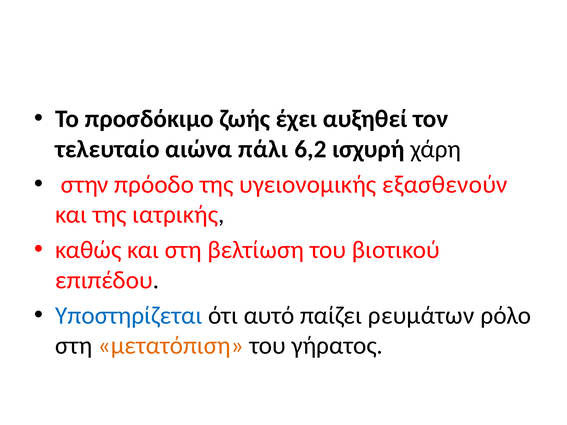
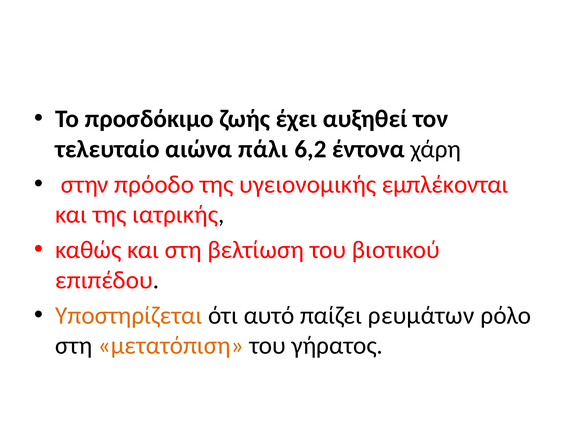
ισχυρή: ισχυρή -> έντονα
εξασθενούν: εξασθενούν -> εμπλέκονται
Υποστηρίζεται colour: blue -> orange
